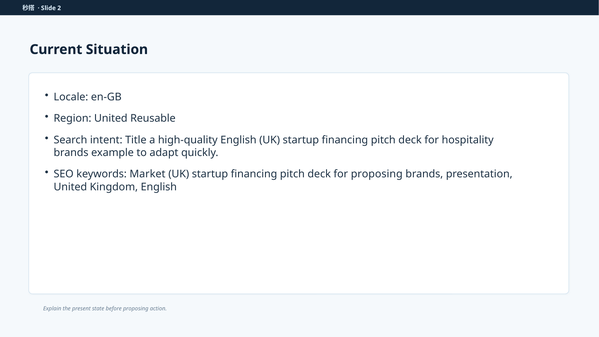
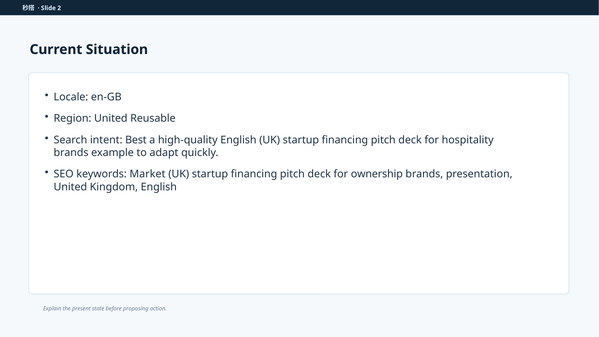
Title: Title -> Best
for proposing: proposing -> ownership
